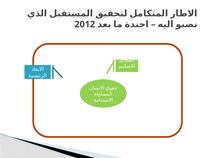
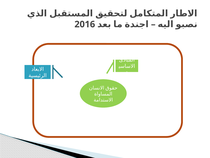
2012: 2012 -> 2016
